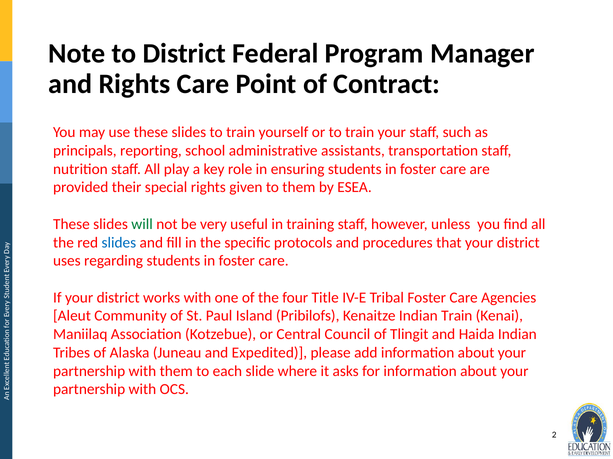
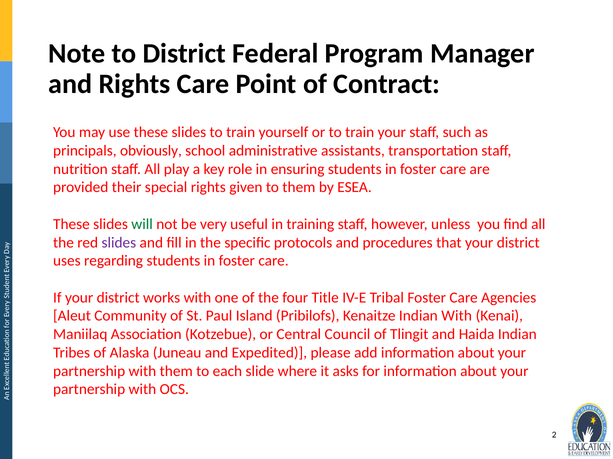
reporting: reporting -> obviously
slides at (119, 243) colour: blue -> purple
Indian Train: Train -> With
